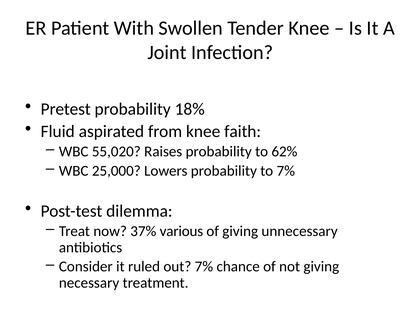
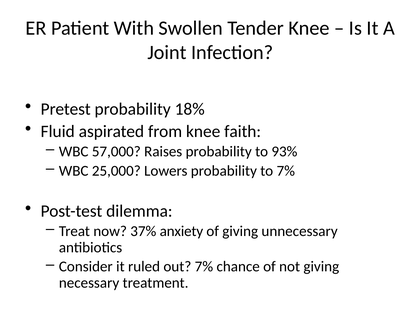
55,020: 55,020 -> 57,000
62%: 62% -> 93%
various: various -> anxiety
